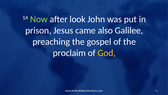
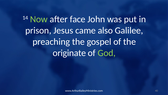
look: look -> face
proclaim: proclaim -> originate
God colour: yellow -> light green
